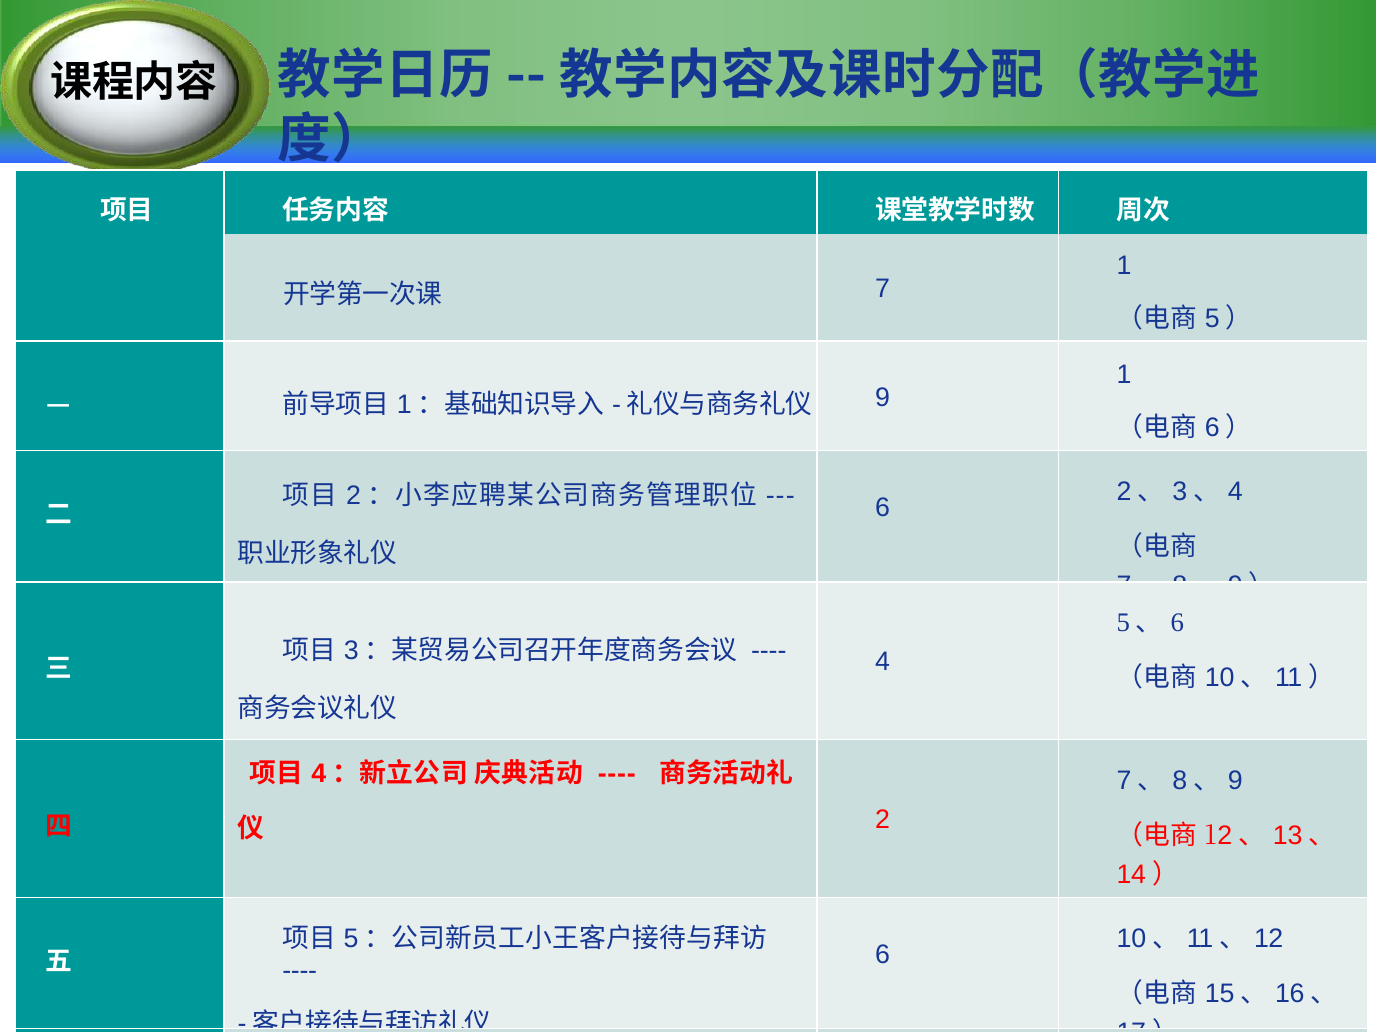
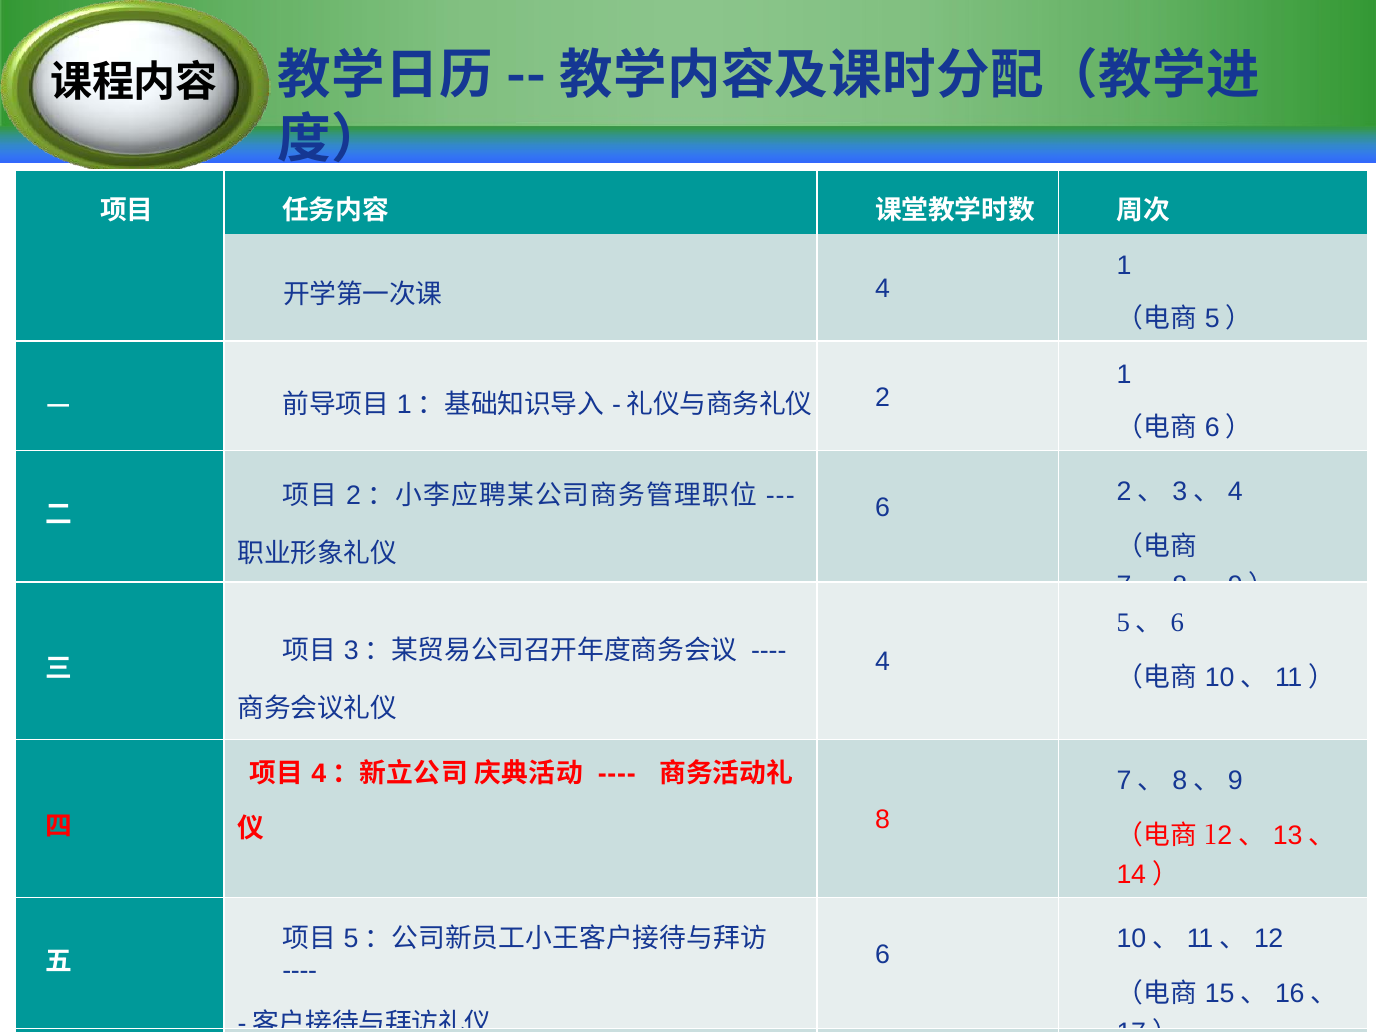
7 at (882, 288): 7 -> 4
9 at (882, 398): 9 -> 2
2 at (882, 820): 2 -> 8
